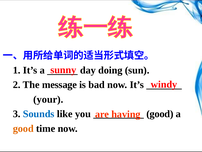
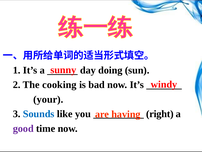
message: message -> cooking
good at (160, 114): good -> right
good at (23, 128) colour: orange -> purple
